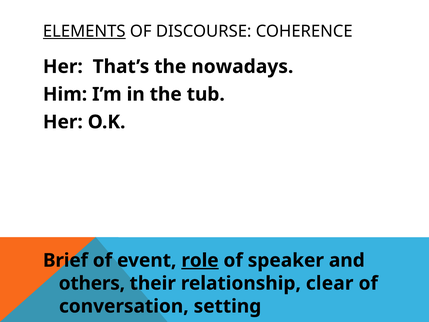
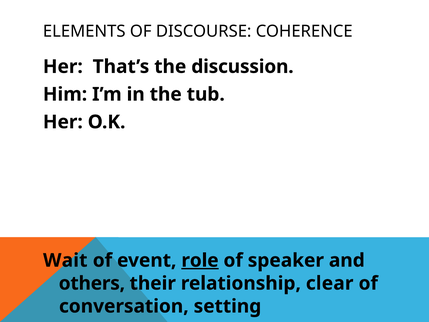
ELEMENTS underline: present -> none
nowadays: nowadays -> discussion
Brief: Brief -> Wait
